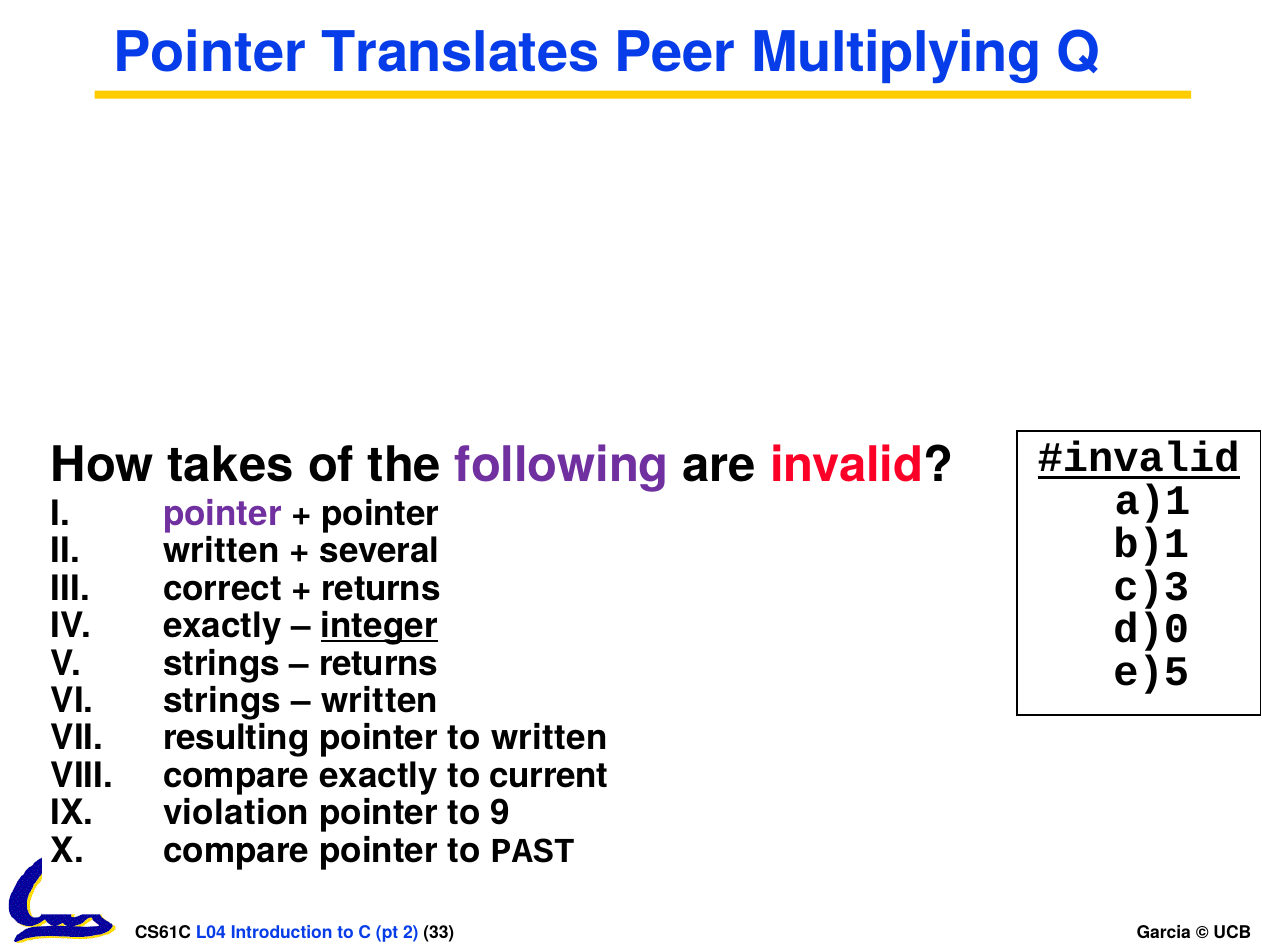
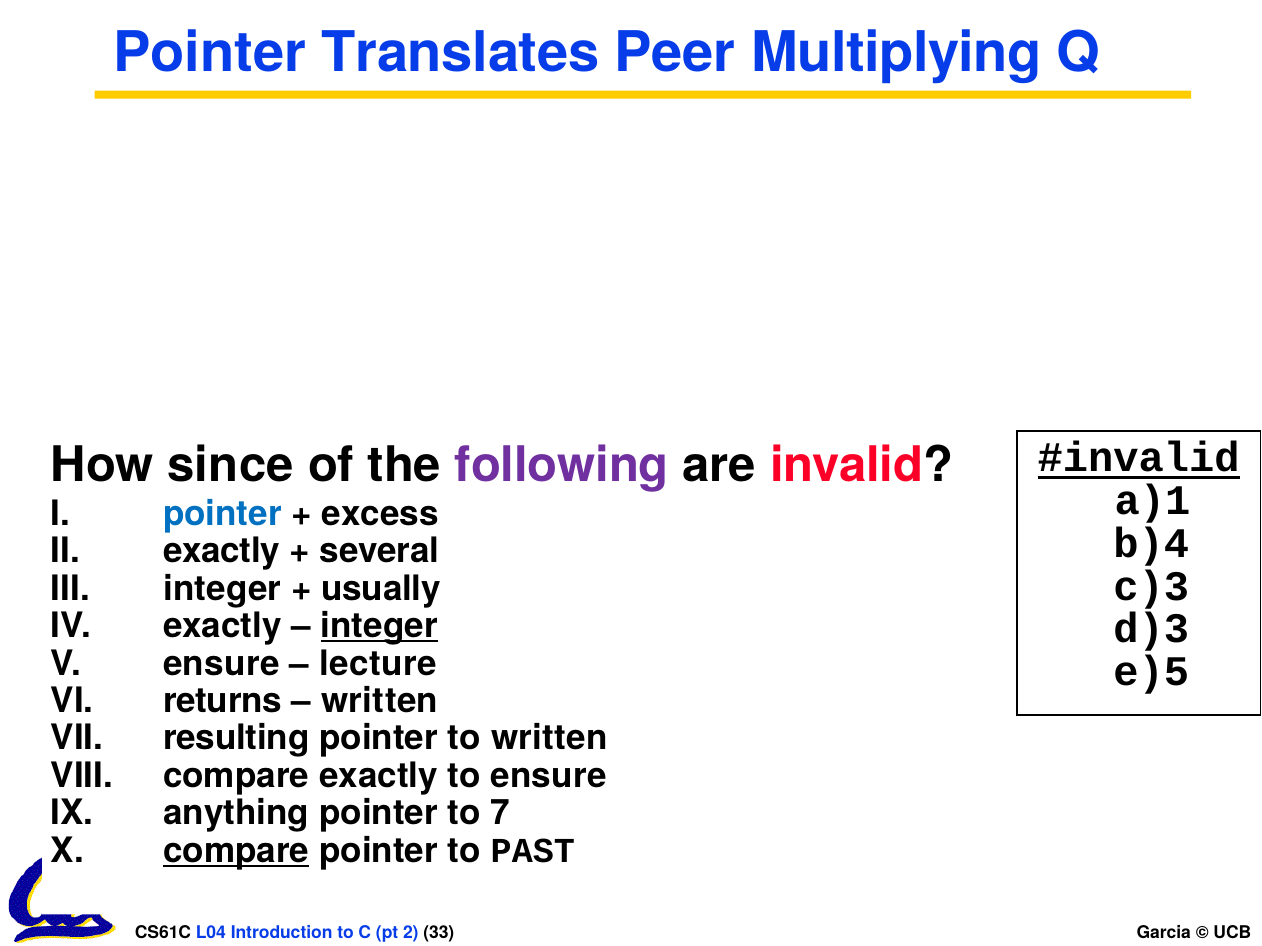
takes: takes -> since
pointer at (222, 514) colour: purple -> blue
pointer at (380, 514): pointer -> excess
b)1: b)1 -> b)4
written at (221, 551): written -> exactly
correct at (222, 589): correct -> integer
returns at (381, 589): returns -> usually
d)0: d)0 -> d)3
strings at (222, 664): strings -> ensure
returns at (379, 664): returns -> lecture
strings at (222, 701): strings -> returns
to current: current -> ensure
violation: violation -> anything
9: 9 -> 7
compare at (236, 851) underline: none -> present
